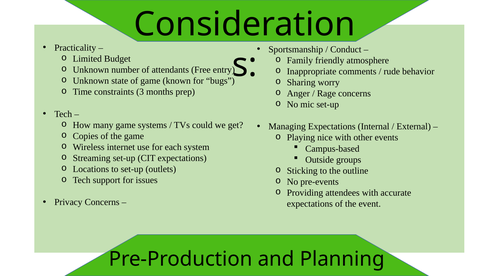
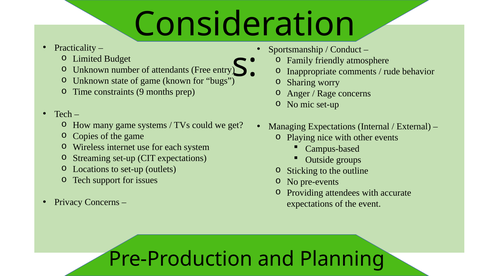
3: 3 -> 9
